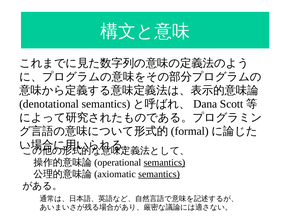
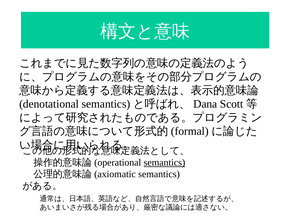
semantics at (159, 174) underline: present -> none
